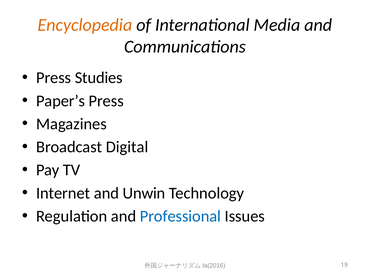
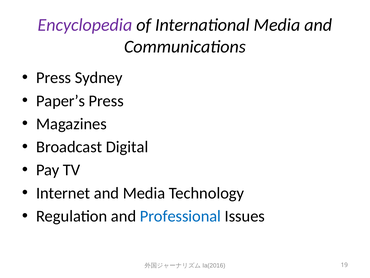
Encyclopedia colour: orange -> purple
Studies: Studies -> Sydney
and Unwin: Unwin -> Media
